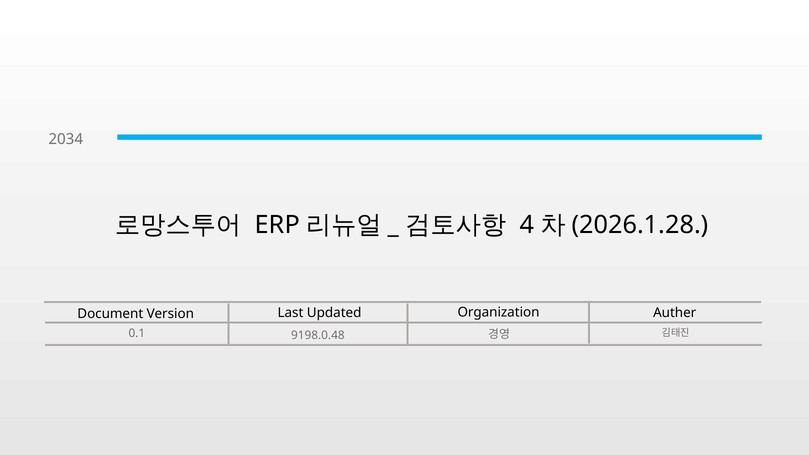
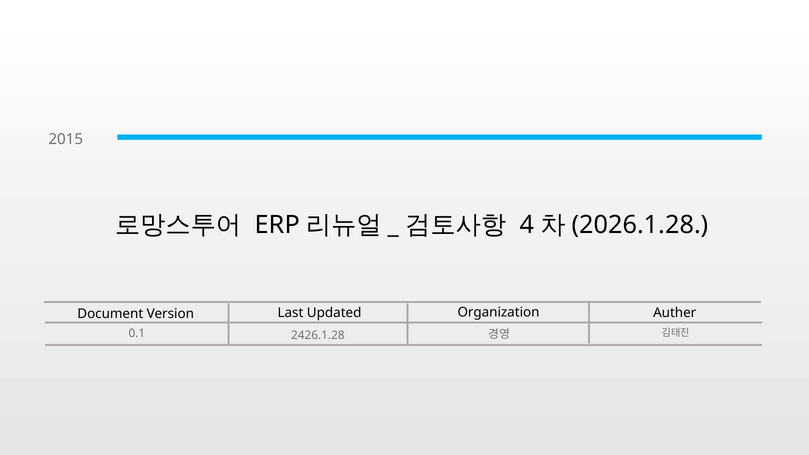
2034: 2034 -> 2015
9198.0.48: 9198.0.48 -> 2426.1.28
